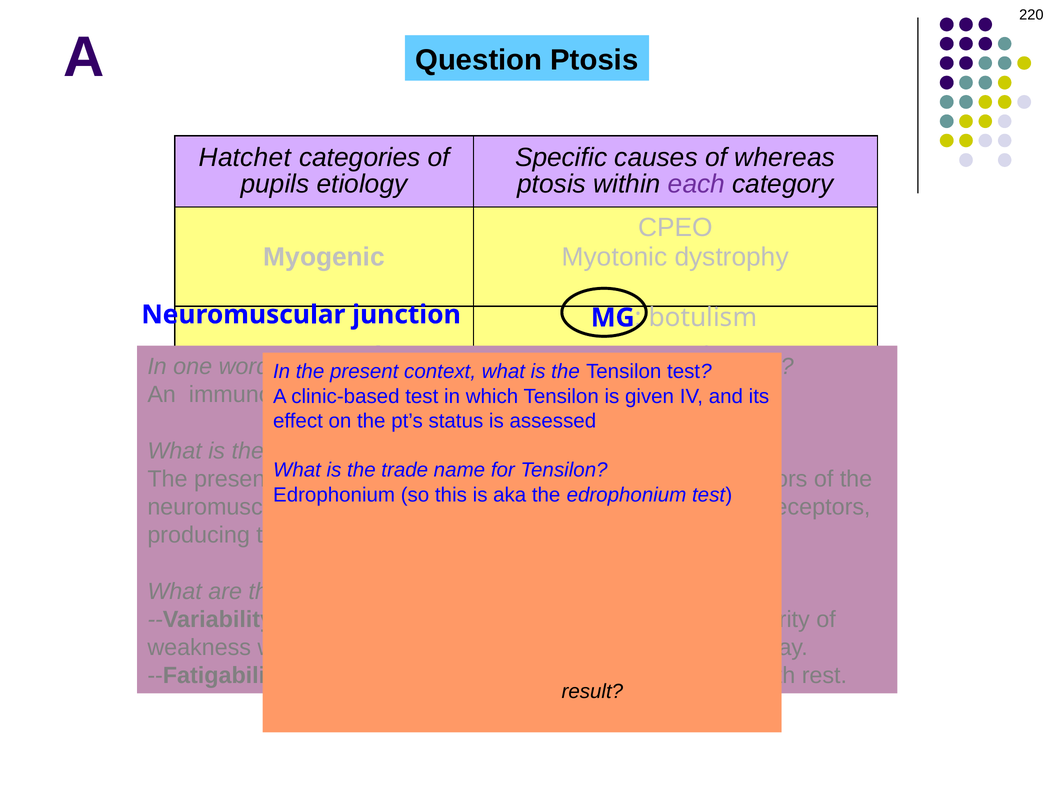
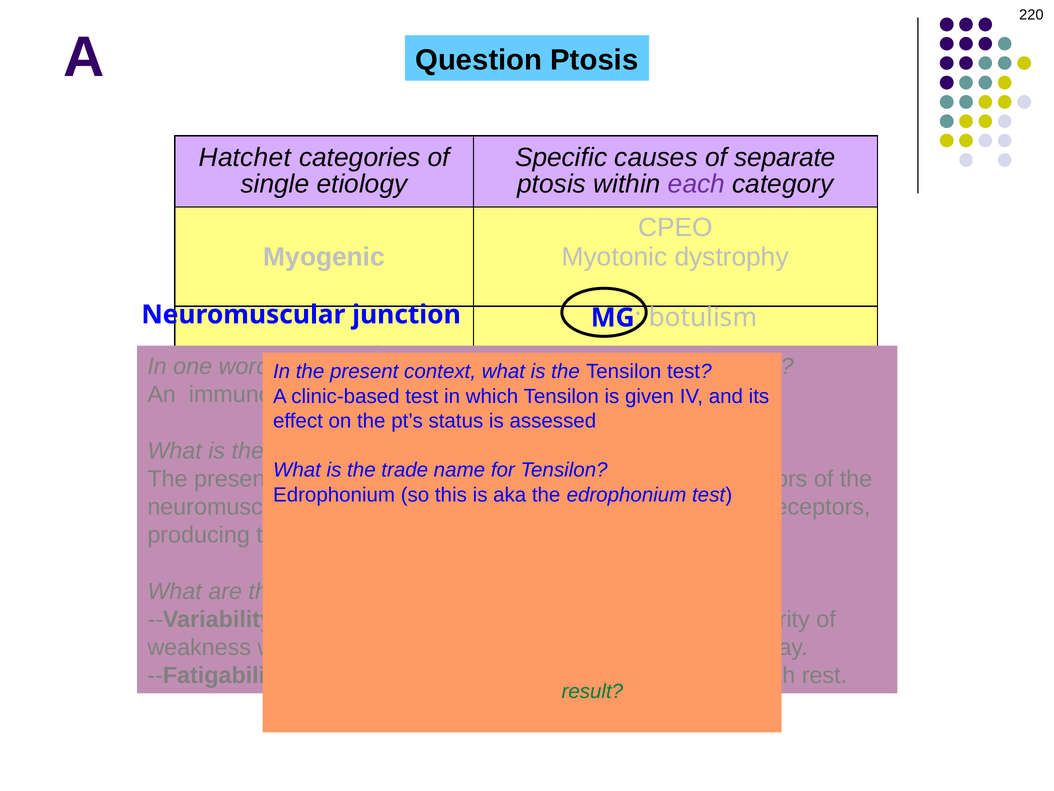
whereas: whereas -> separate
pupils: pupils -> single
result colour: black -> green
